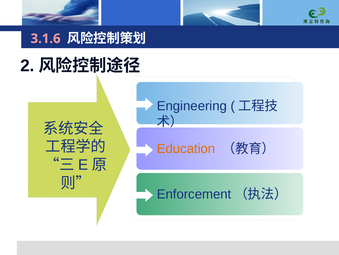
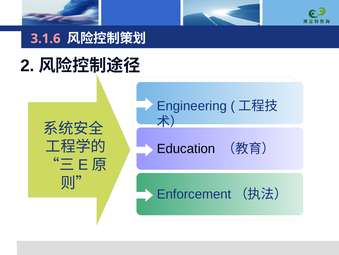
Education colour: orange -> black
